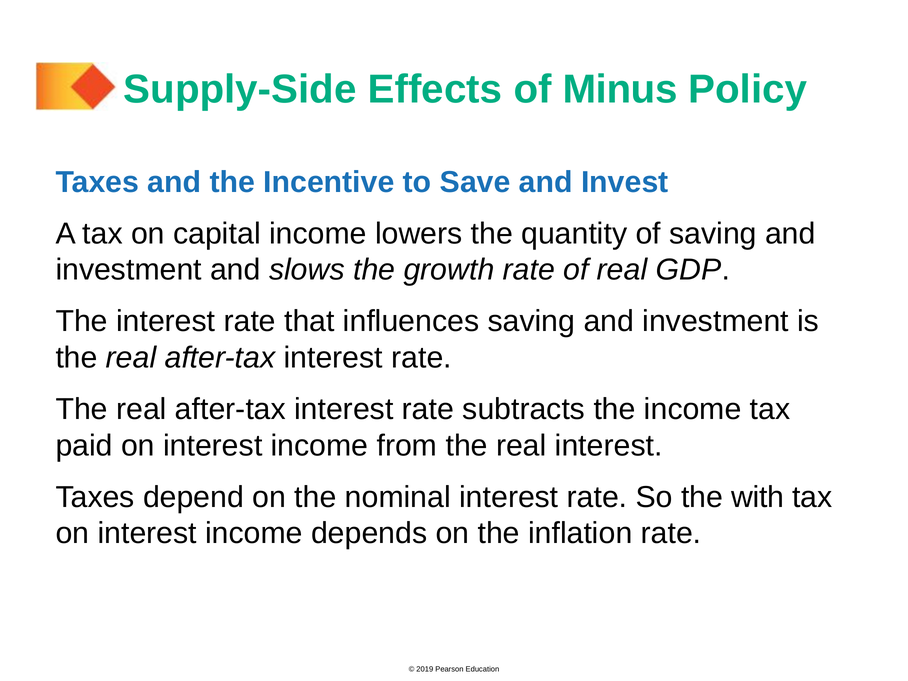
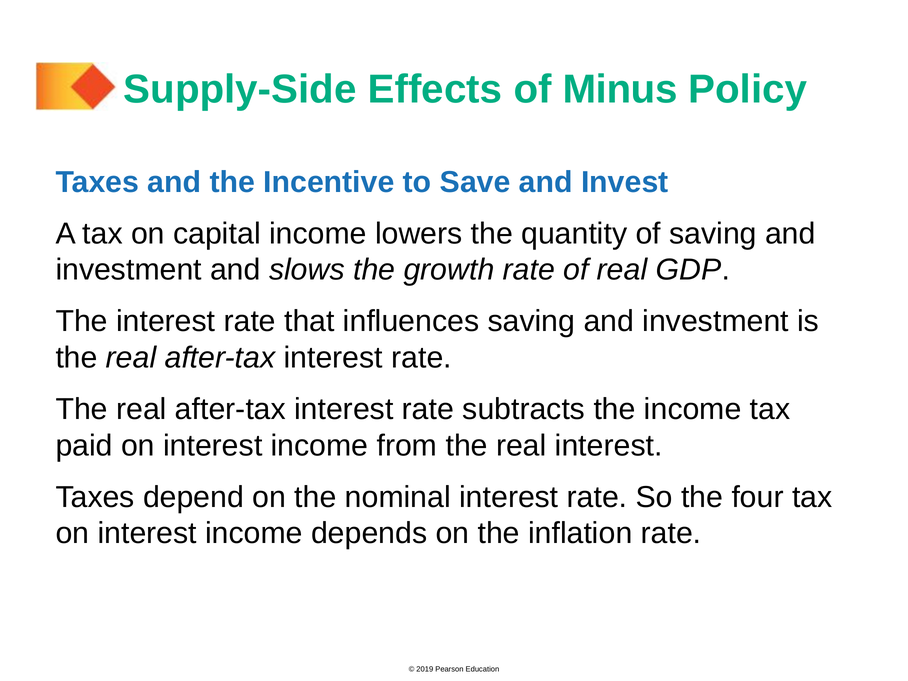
with: with -> four
